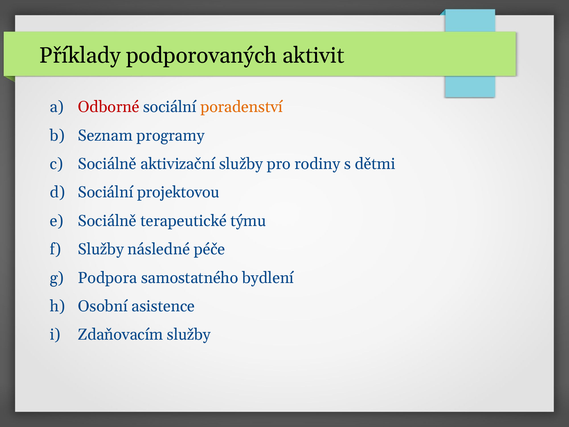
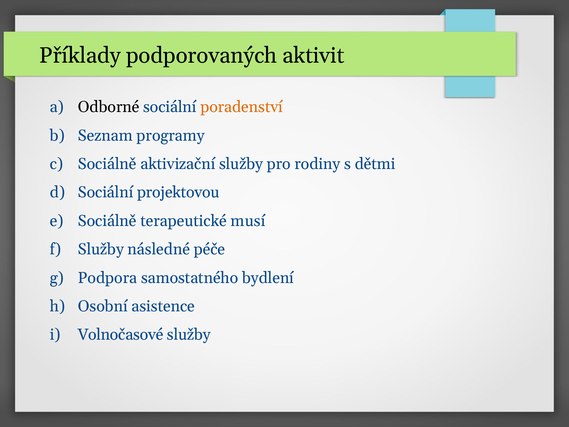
Odborné colour: red -> black
týmu: týmu -> musí
Zdaňovacím: Zdaňovacím -> Volnočasové
